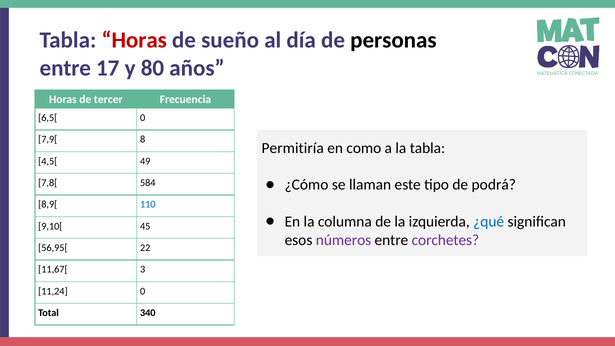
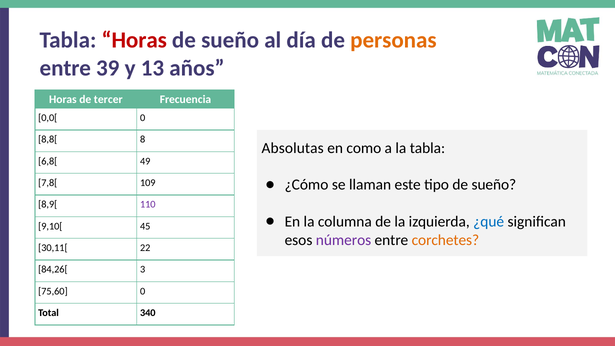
personas colour: black -> orange
17: 17 -> 39
80: 80 -> 13
6,5[: 6,5[ -> 0,0[
7,9[: 7,9[ -> 8,8[
Permitiría: Permitiría -> Absolutas
4,5[: 4,5[ -> 6,8[
tipo de podrá: podrá -> sueño
584: 584 -> 109
110 colour: blue -> purple
corchetes colour: purple -> orange
56,95[: 56,95[ -> 30,11[
11,67[: 11,67[ -> 84,26[
11,24: 11,24 -> 75,60
